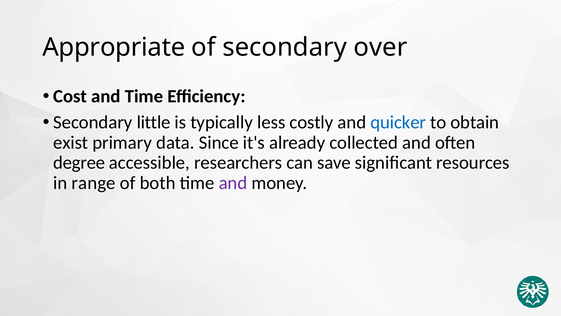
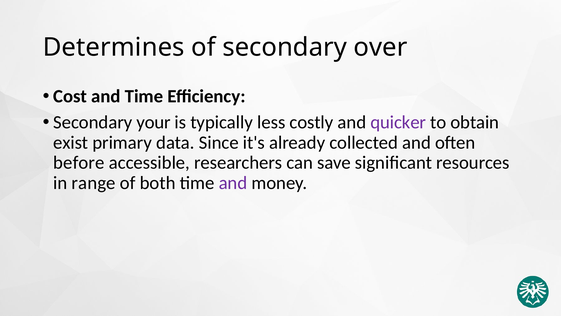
Appropriate: Appropriate -> Determines
little: little -> your
quicker colour: blue -> purple
degree: degree -> before
